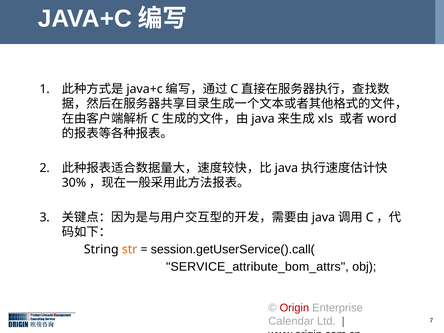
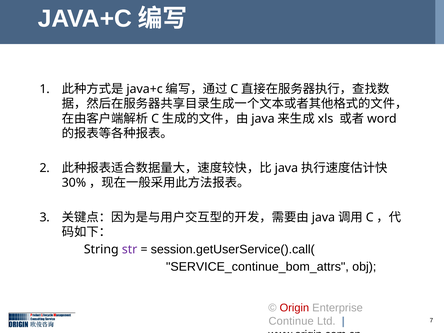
str colour: orange -> purple
SERVICE_attribute_bom_attrs: SERVICE_attribute_bom_attrs -> SERVICE_continue_bom_attrs
Calendar: Calendar -> Continue
